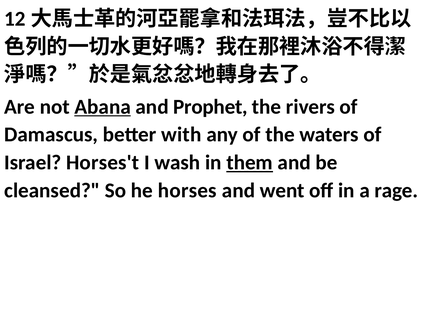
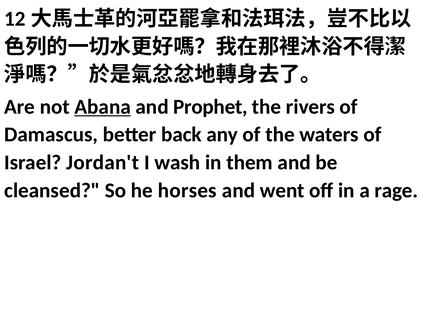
with: with -> back
Horses't: Horses't -> Jordan't
them underline: present -> none
